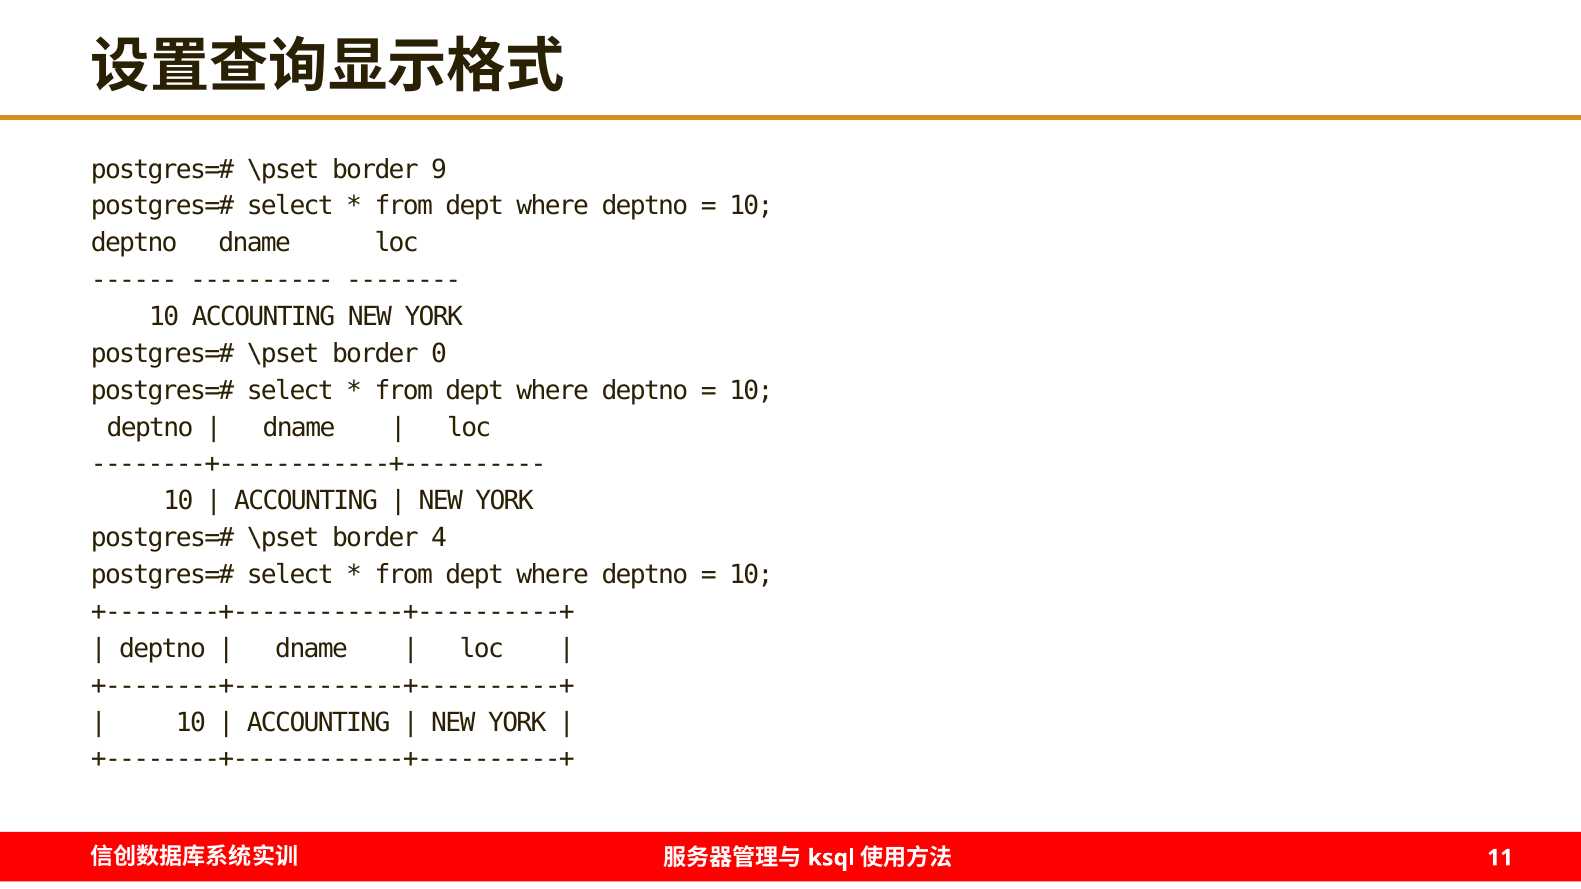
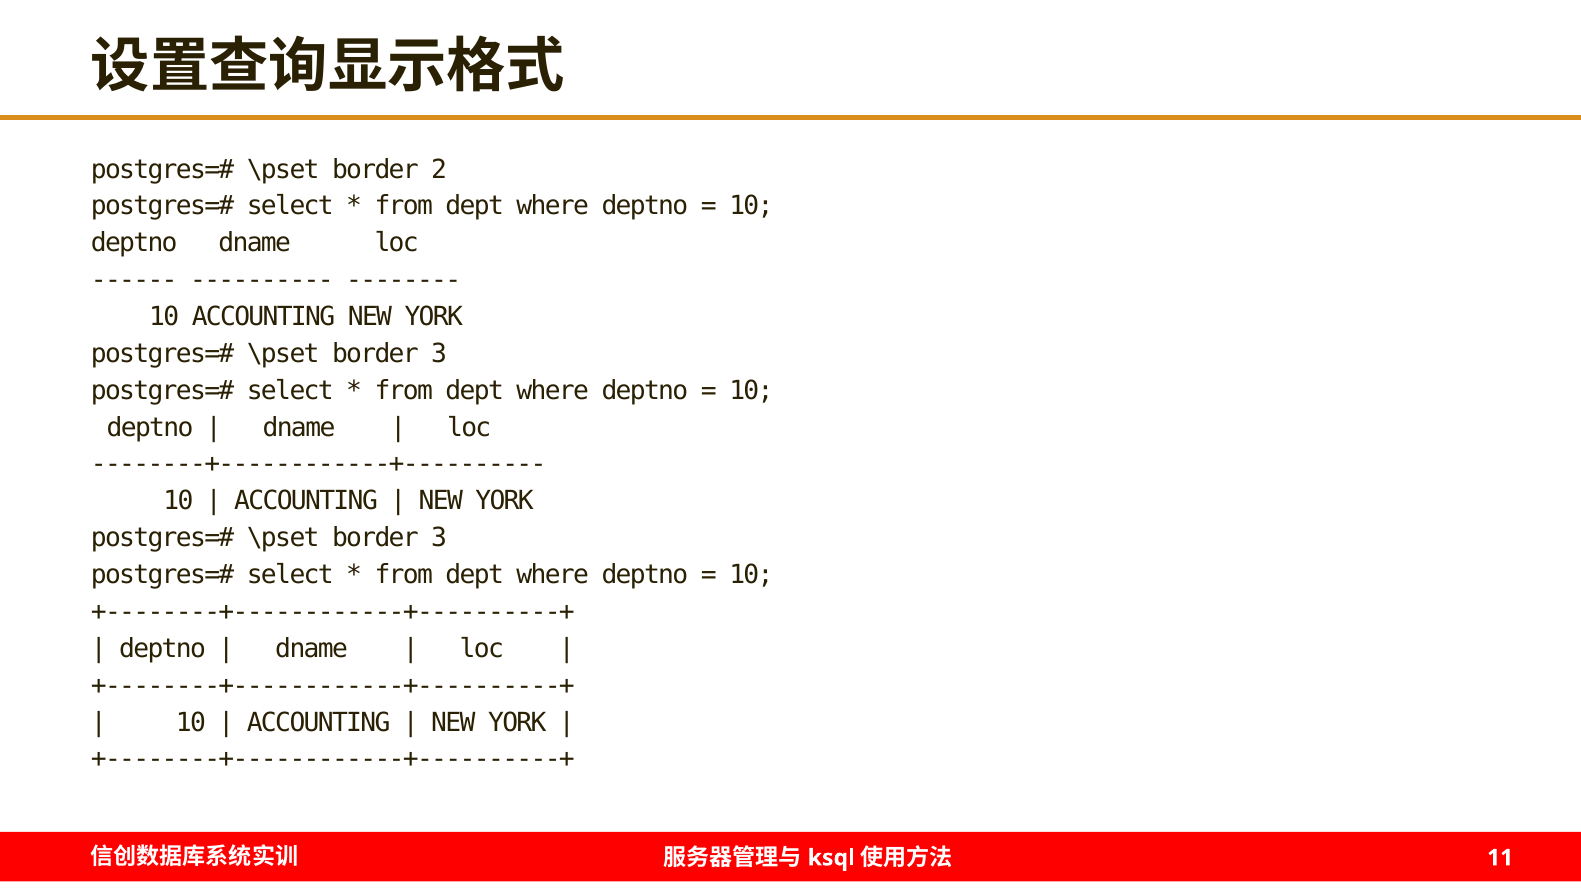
9: 9 -> 2
0 at (439, 354): 0 -> 3
4 at (439, 538): 4 -> 3
